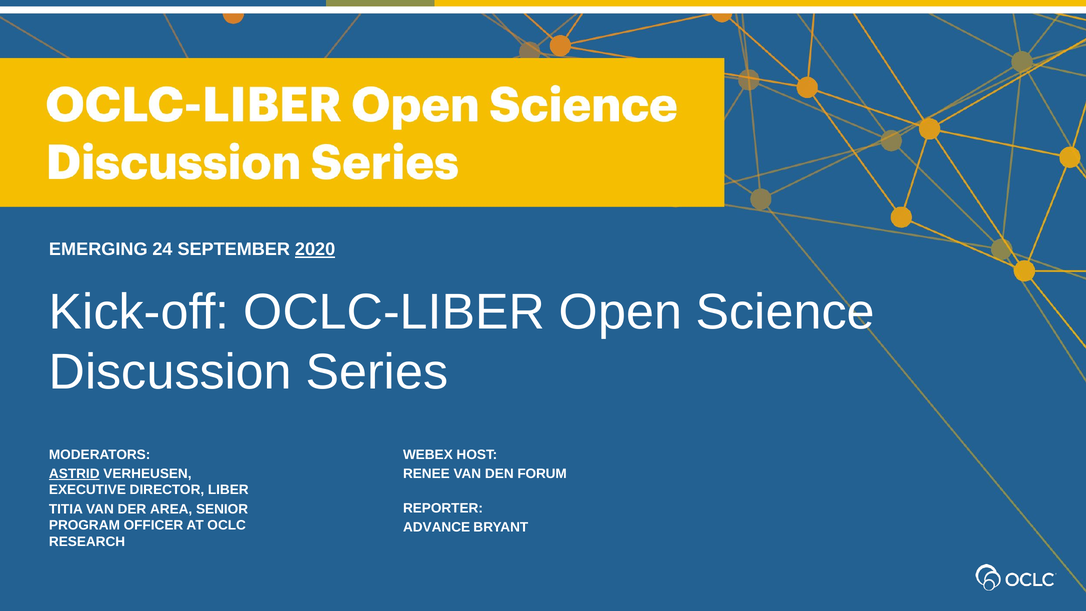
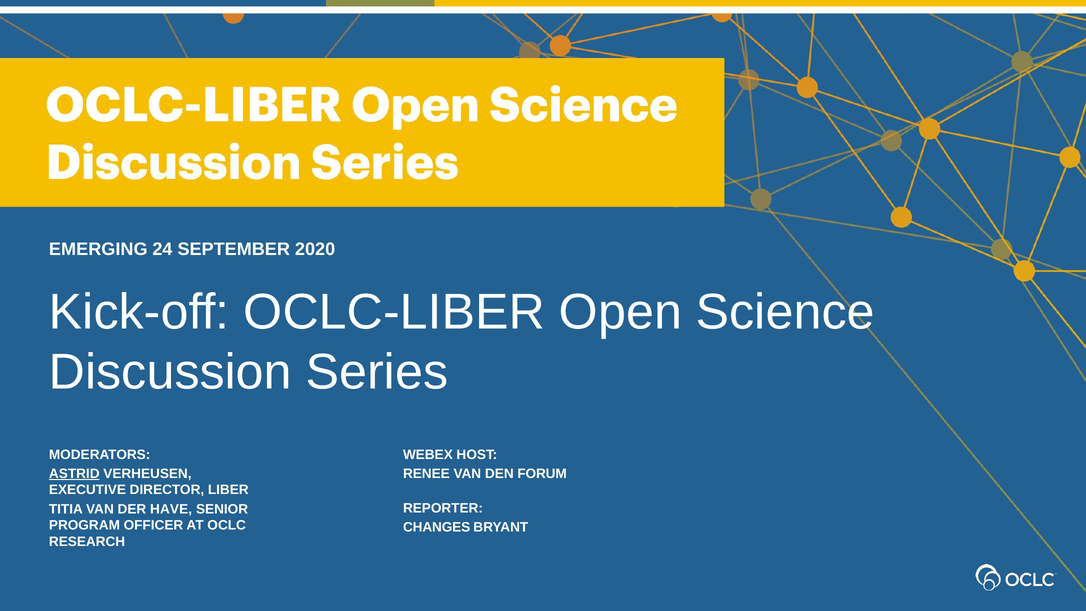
2020 underline: present -> none
AREA: AREA -> HAVE
ADVANCE: ADVANCE -> CHANGES
